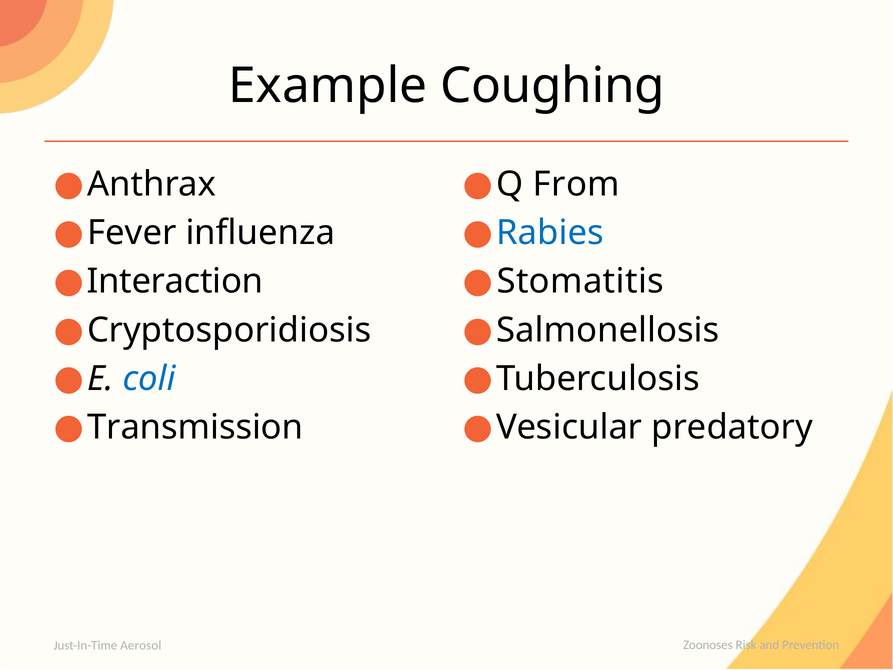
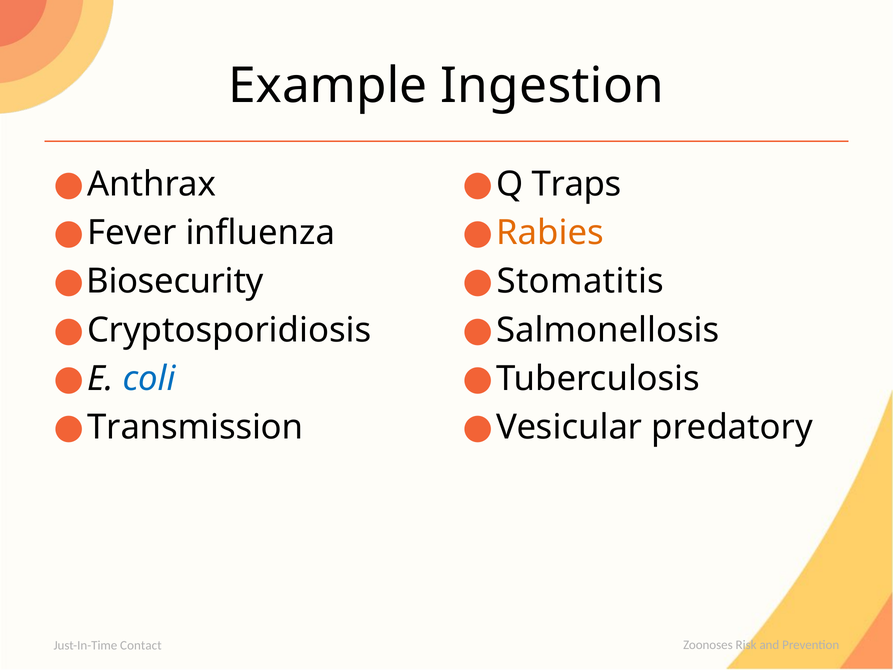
Coughing: Coughing -> Ingestion
From: From -> Traps
Rabies colour: blue -> orange
Interaction: Interaction -> Biosecurity
Aerosol: Aerosol -> Contact
